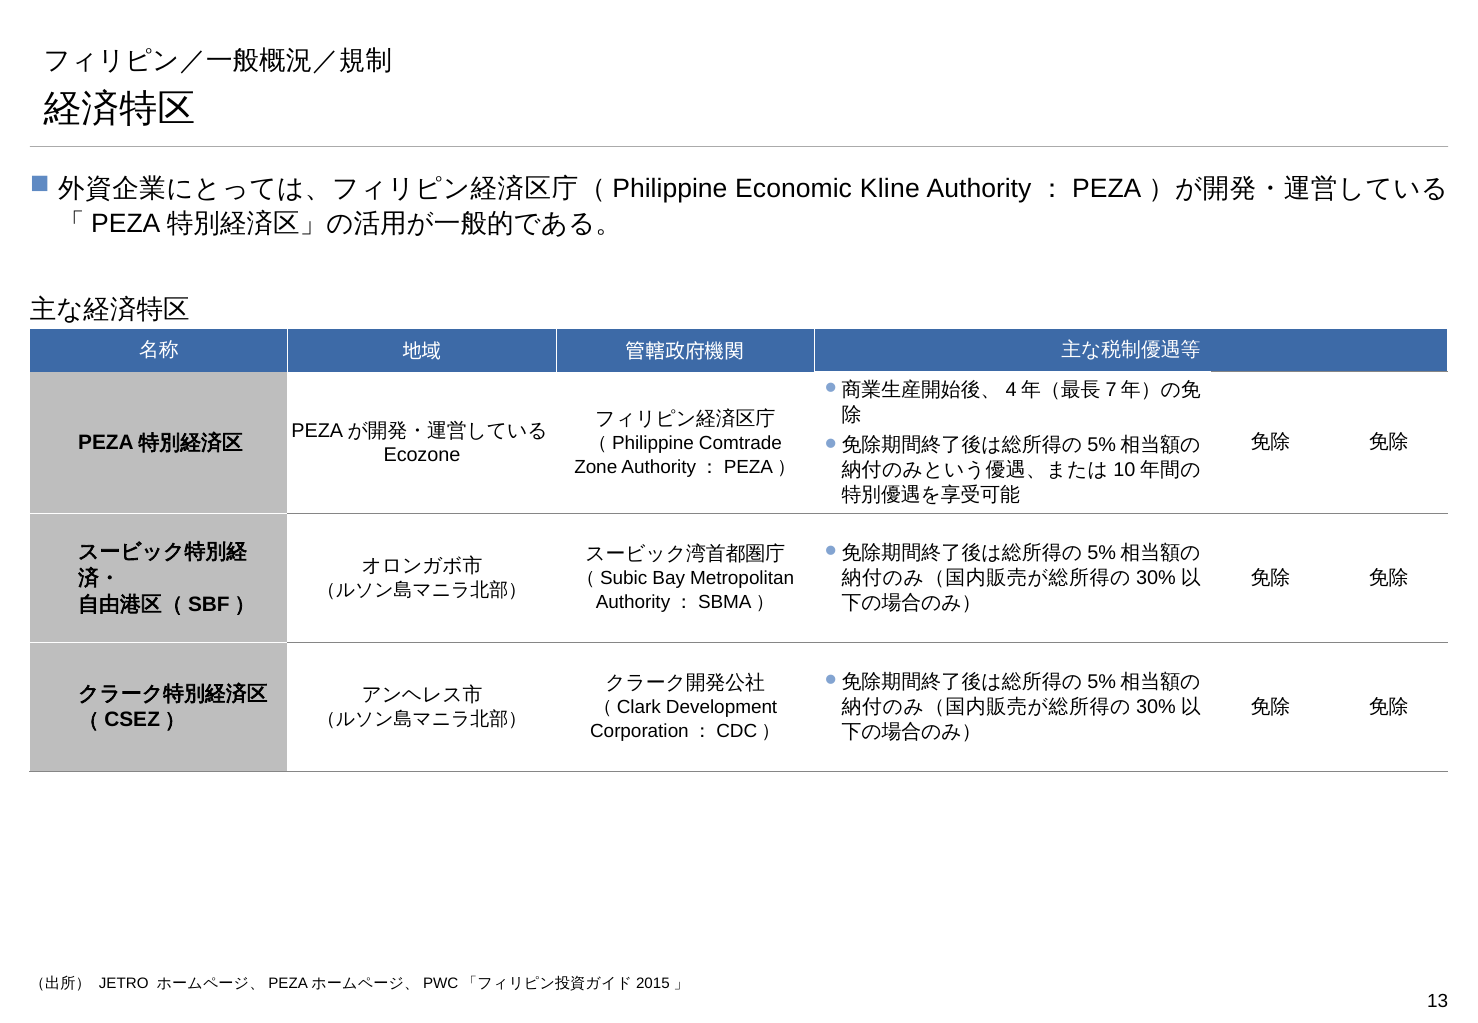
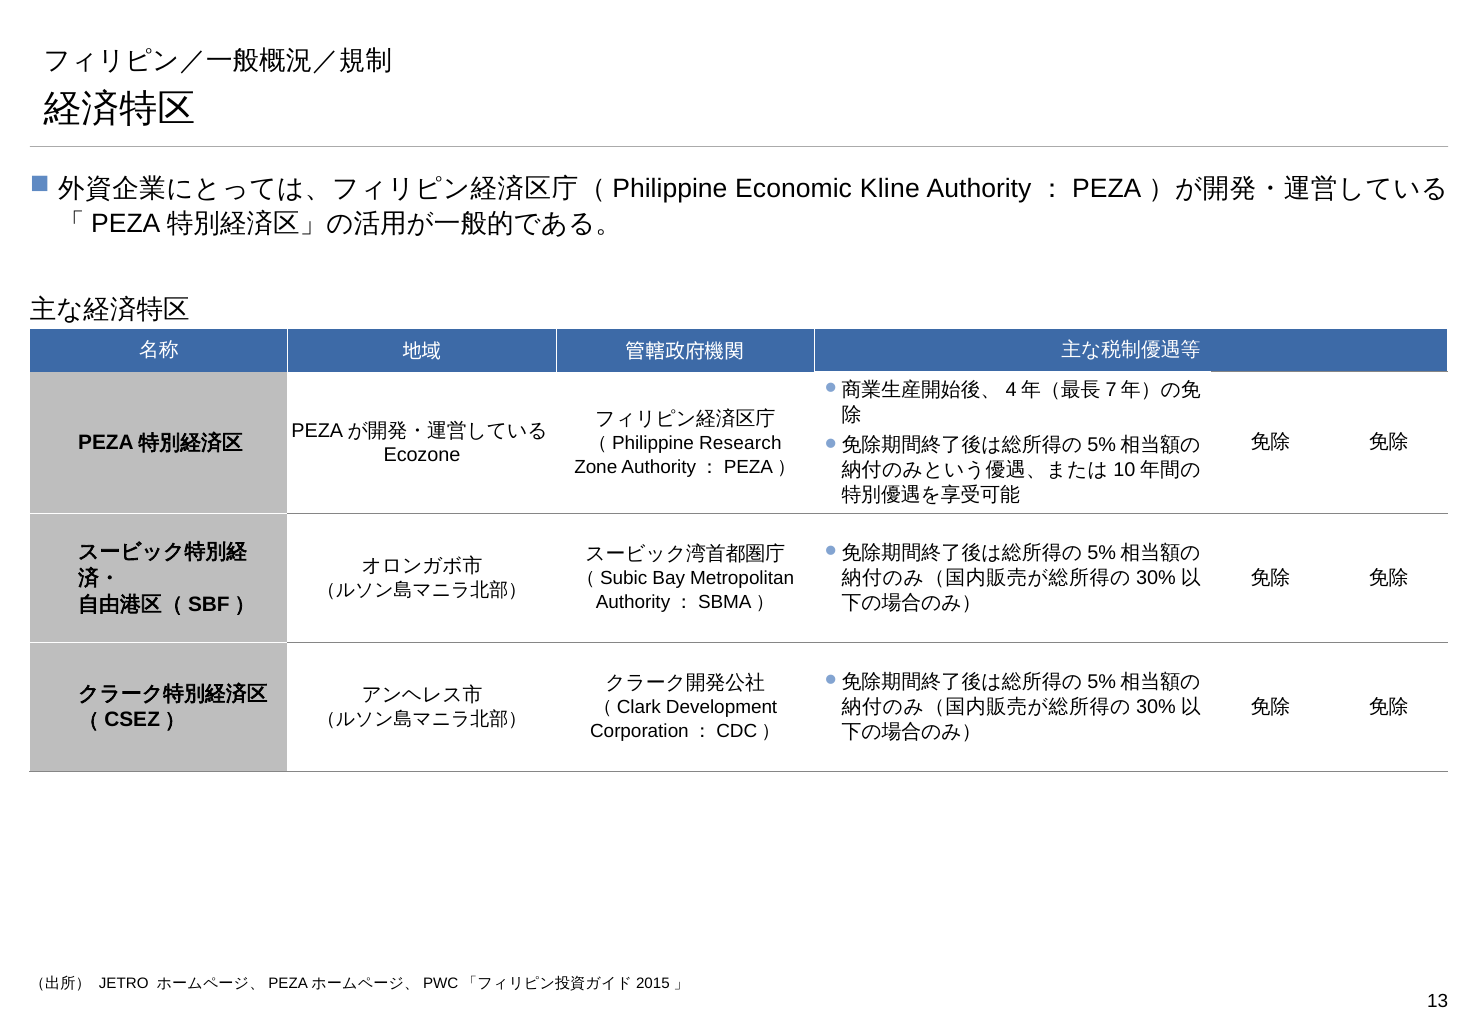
Comtrade: Comtrade -> Research
